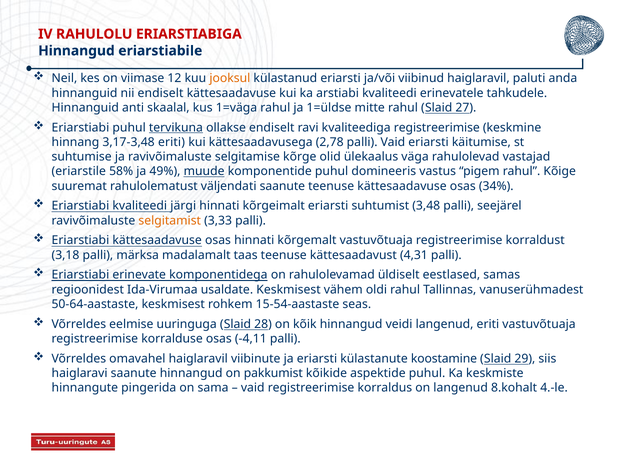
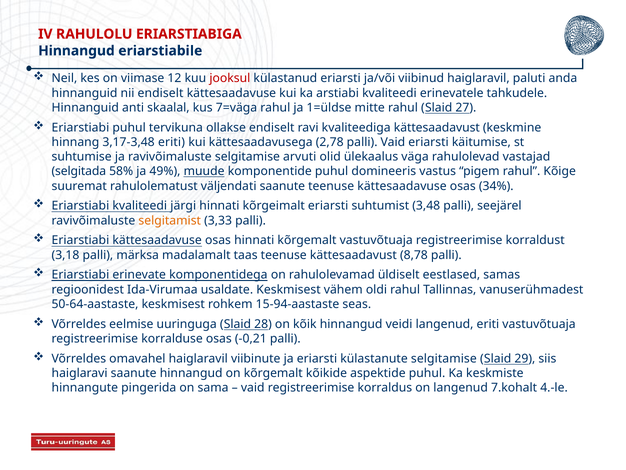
jooksul colour: orange -> red
1=väga: 1=väga -> 7=väga
tervikuna underline: present -> none
kvaliteediga registreerimise: registreerimise -> kättesaadavust
kõrge: kõrge -> arvuti
eriarstile: eriarstile -> selgitada
4,31: 4,31 -> 8,78
15-54-aastaste: 15-54-aastaste -> 15-94-aastaste
-4,11: -4,11 -> -0,21
külastanute koostamine: koostamine -> selgitamise
on pakkumist: pakkumist -> kõrgemalt
8.kohalt: 8.kohalt -> 7.kohalt
